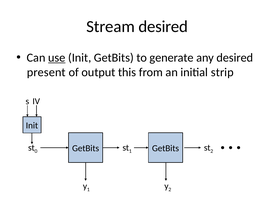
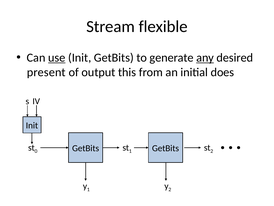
Stream desired: desired -> flexible
any underline: none -> present
strip: strip -> does
